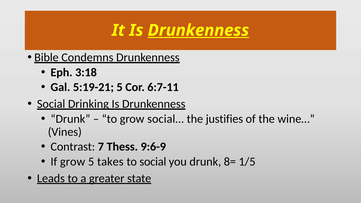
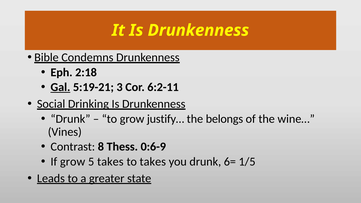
Drunkenness at (198, 30) underline: present -> none
3:18: 3:18 -> 2:18
Gal underline: none -> present
5:19-21 5: 5 -> 3
6:7-11: 6:7-11 -> 6:2-11
social…: social… -> justify…
justifies: justifies -> belongs
7: 7 -> 8
9:6-9: 9:6-9 -> 0:6-9
to social: social -> takes
8=: 8= -> 6=
